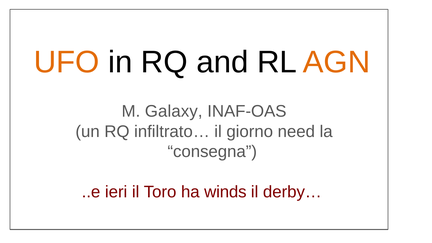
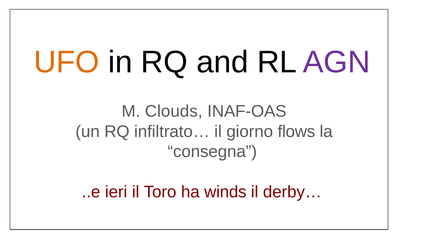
AGN colour: orange -> purple
Galaxy: Galaxy -> Clouds
need: need -> flows
